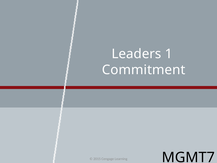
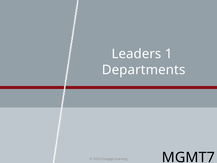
Commitment: Commitment -> Departments
